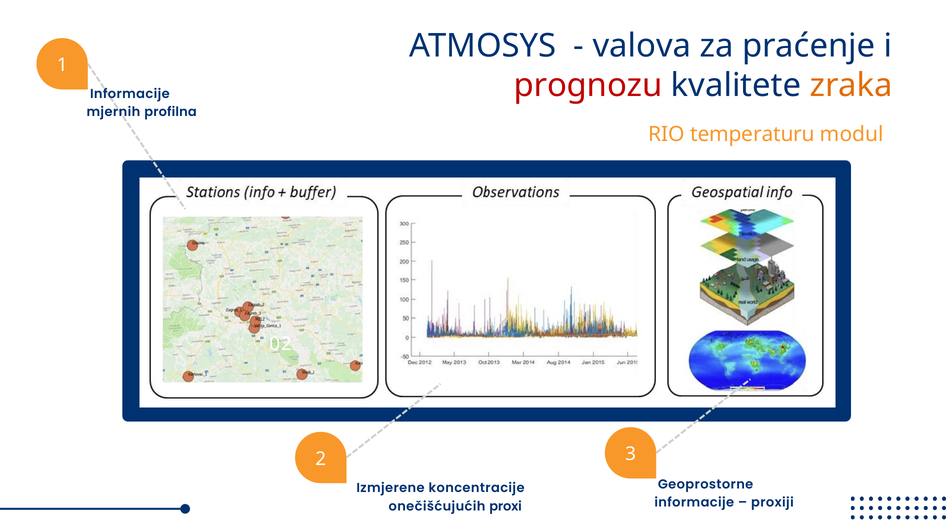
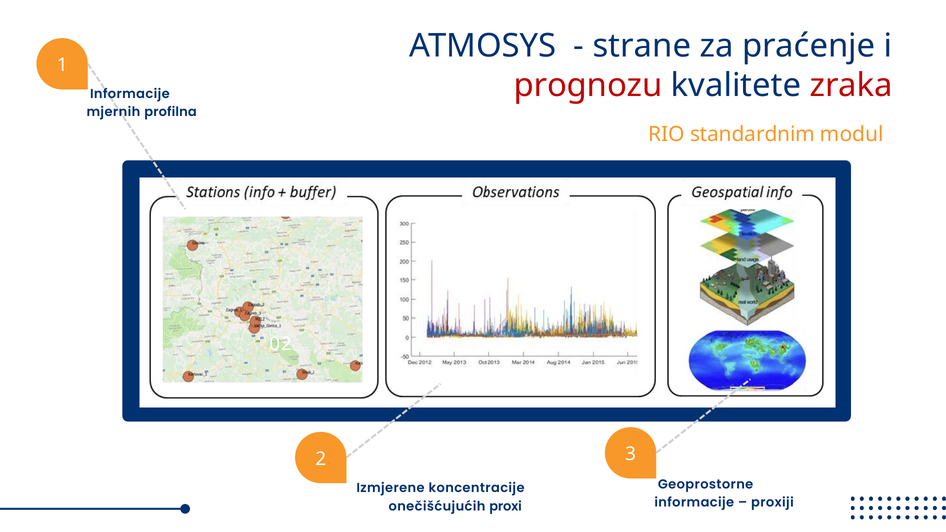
valova: valova -> strane
zraka colour: orange -> red
temperaturu: temperaturu -> standardnim
